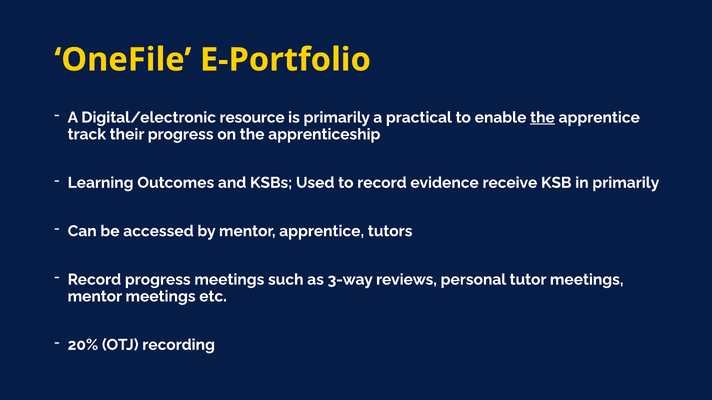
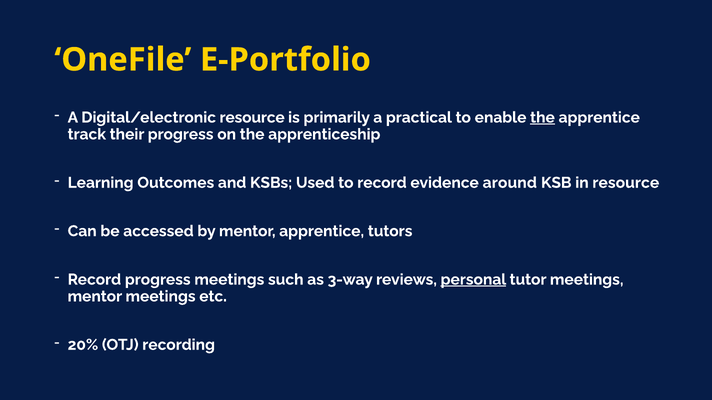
receive: receive -> around
in primarily: primarily -> resource
personal underline: none -> present
